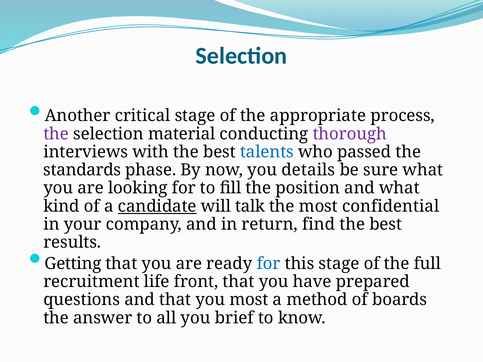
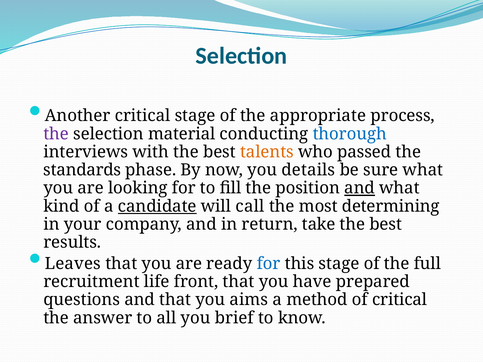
thorough colour: purple -> blue
talents colour: blue -> orange
and at (360, 188) underline: none -> present
talk: talk -> call
confidential: confidential -> determining
find: find -> take
Getting: Getting -> Leaves
you most: most -> aims
of boards: boards -> critical
